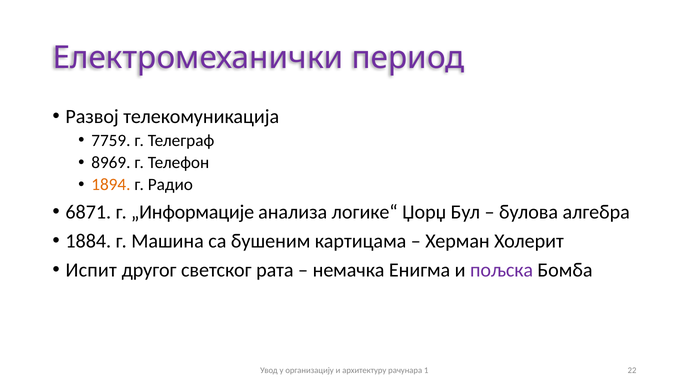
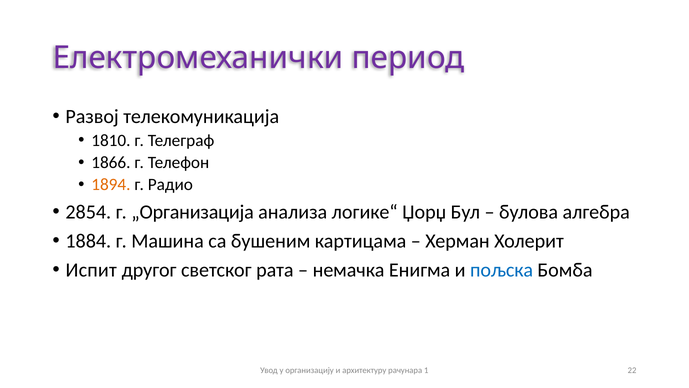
7759: 7759 -> 1810
8969: 8969 -> 1866
6871: 6871 -> 2854
„Информације: „Информације -> „Организација
пољска colour: purple -> blue
